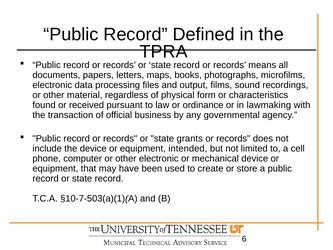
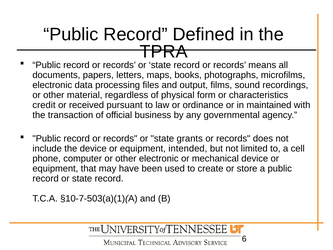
found: found -> credit
lawmaking: lawmaking -> maintained
